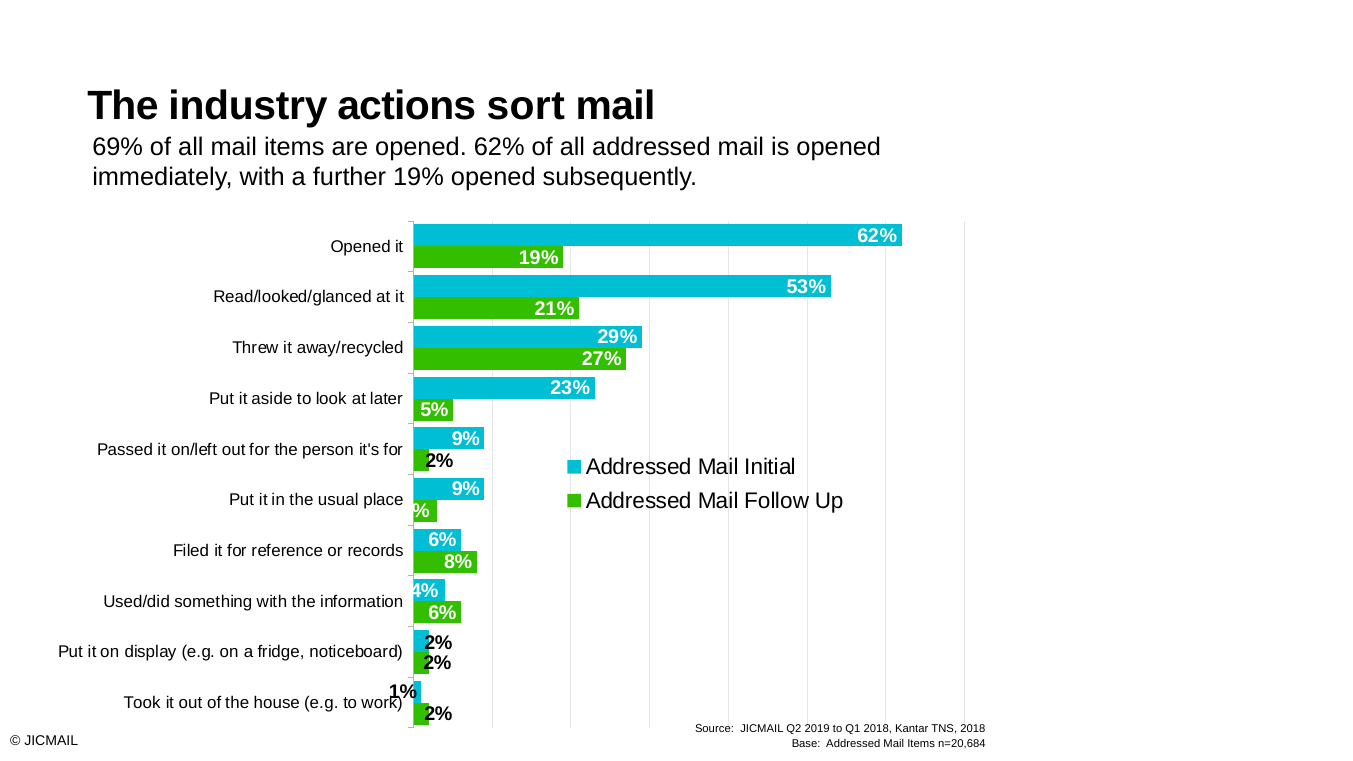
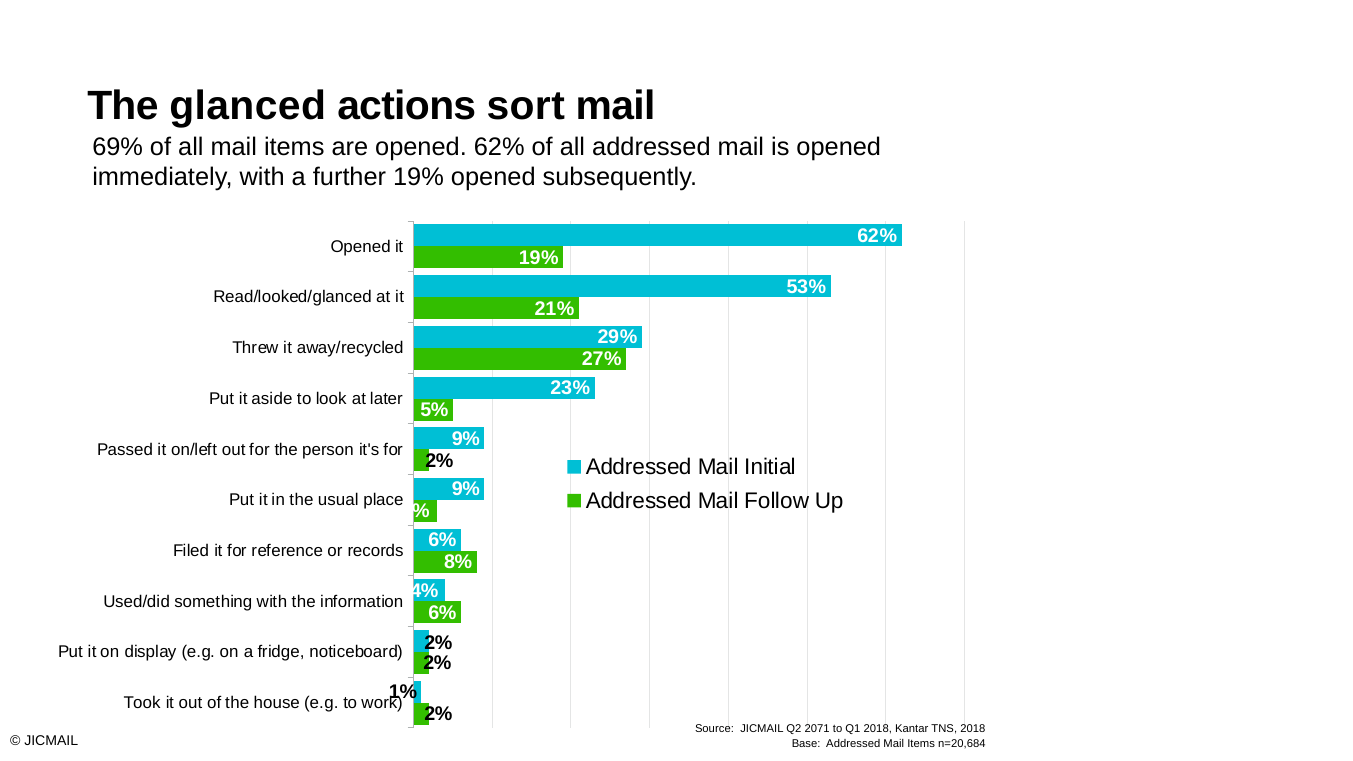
industry: industry -> glanced
2019: 2019 -> 2071
